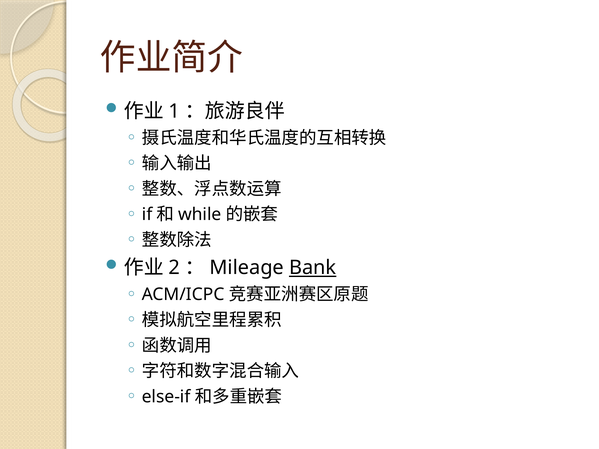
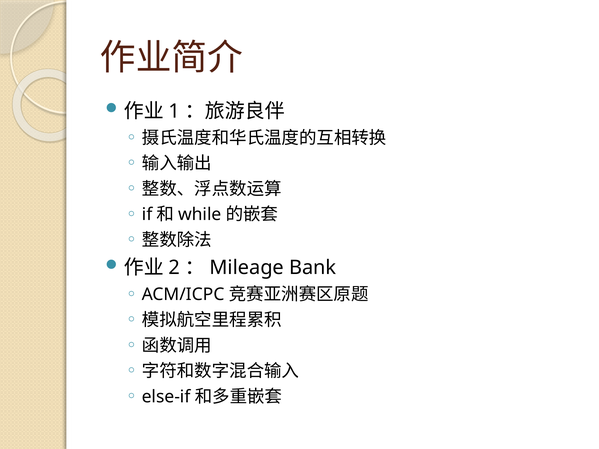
Bank underline: present -> none
